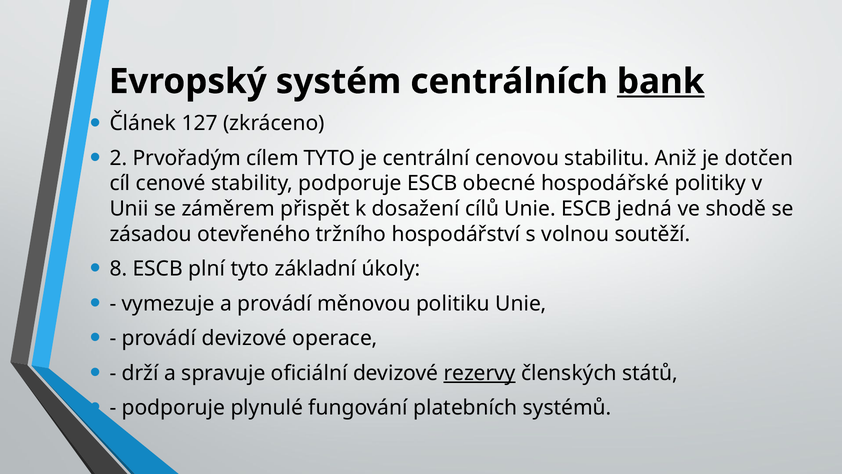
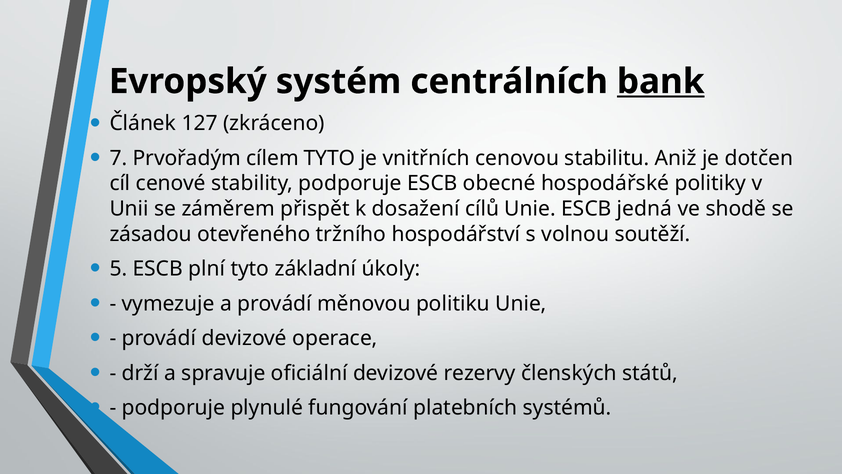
2: 2 -> 7
centrální: centrální -> vnitřních
8: 8 -> 5
rezervy underline: present -> none
